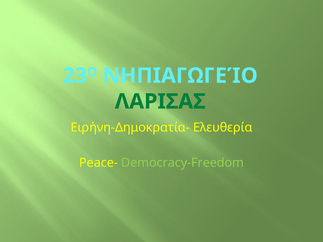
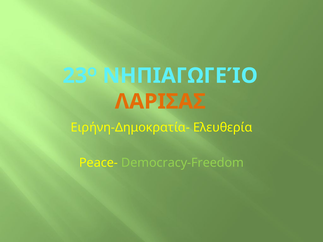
ΛΑΡΙΣΑΣ colour: green -> orange
